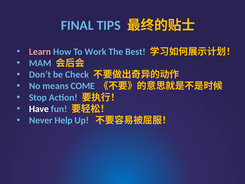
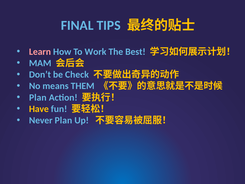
COME: COME -> THEM
Stop at (38, 97): Stop -> Plan
Have colour: white -> yellow
Never Help: Help -> Plan
